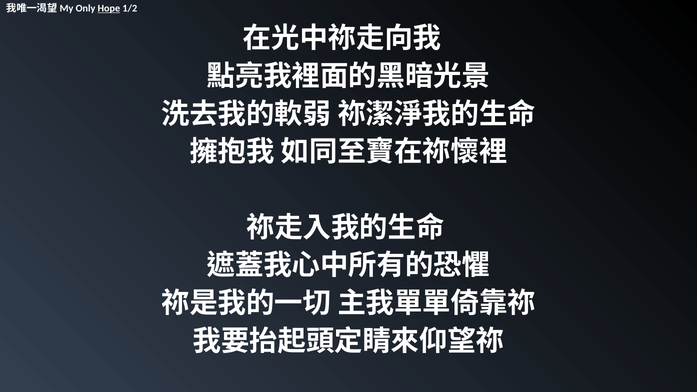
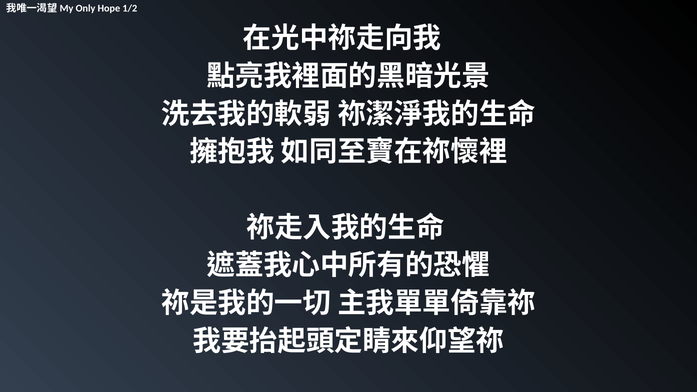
Hope underline: present -> none
